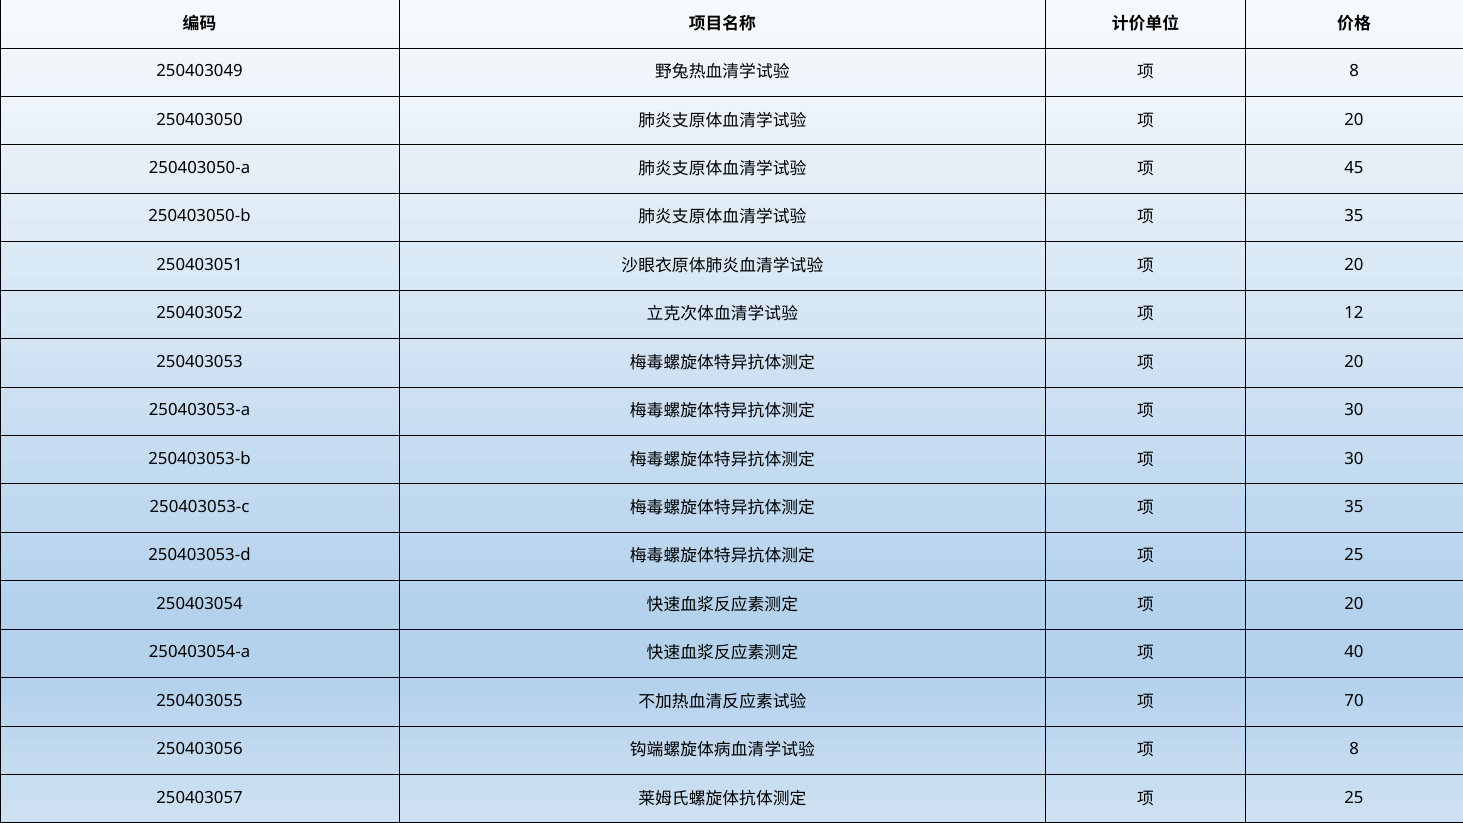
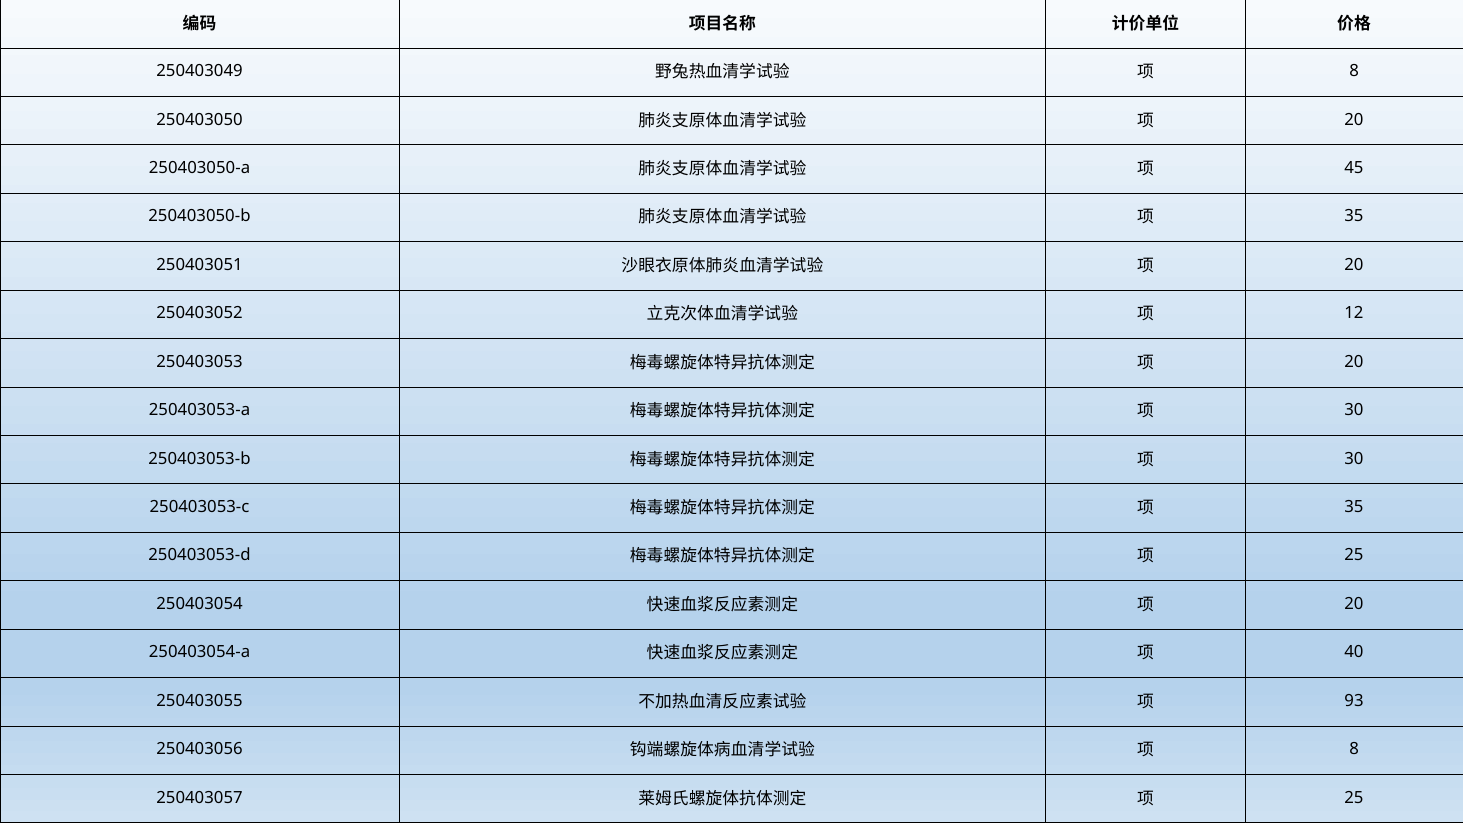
70: 70 -> 93
